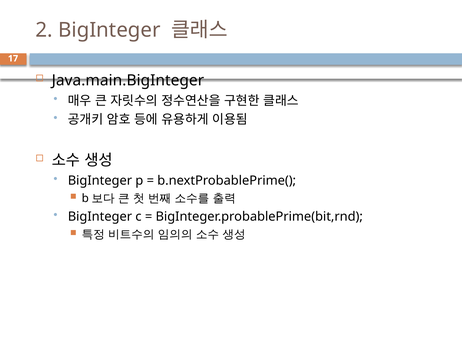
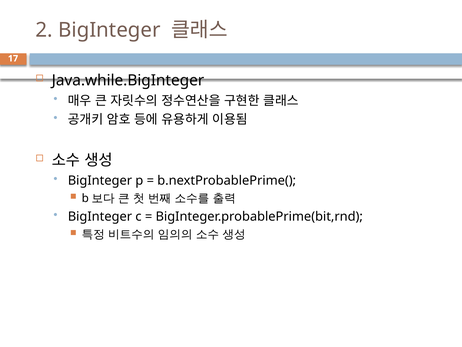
Java.main.BigInteger: Java.main.BigInteger -> Java.while.BigInteger
